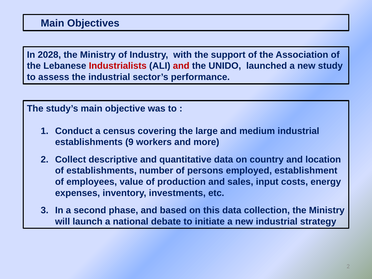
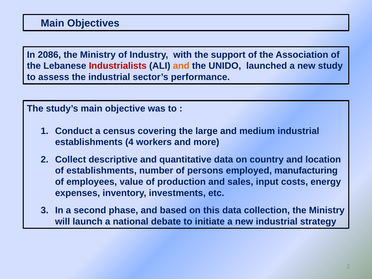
2028: 2028 -> 2086
and at (181, 66) colour: red -> orange
9: 9 -> 4
establishment: establishment -> manufacturing
